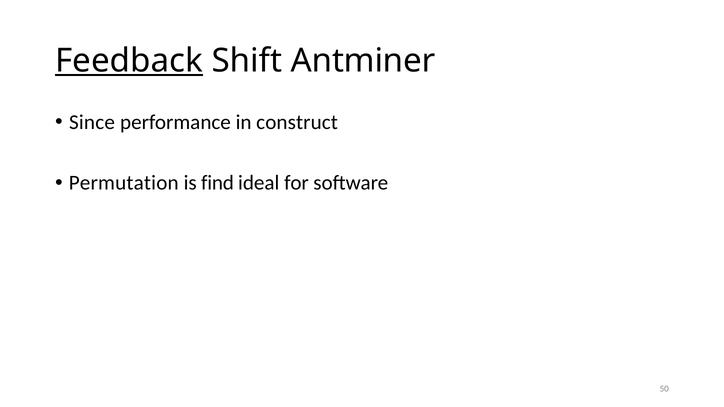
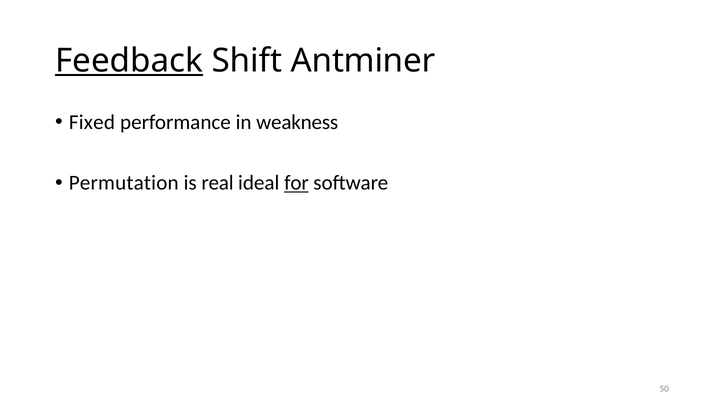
Since: Since -> Fixed
construct: construct -> weakness
find: find -> real
for underline: none -> present
